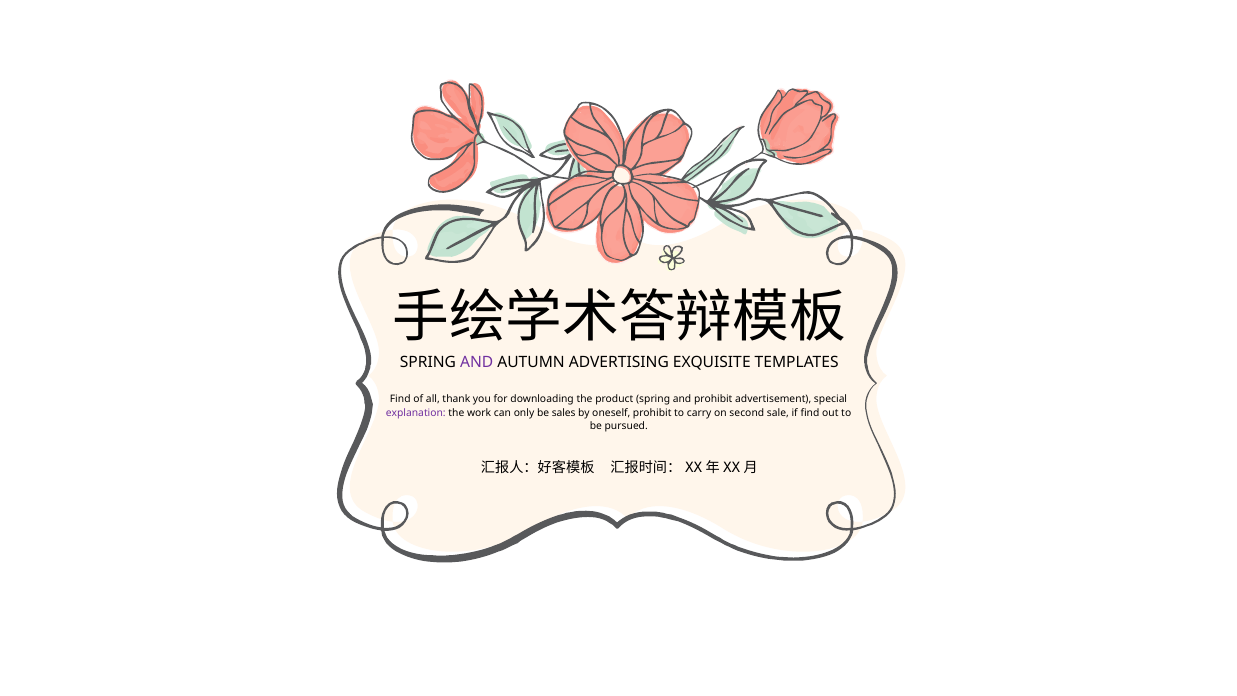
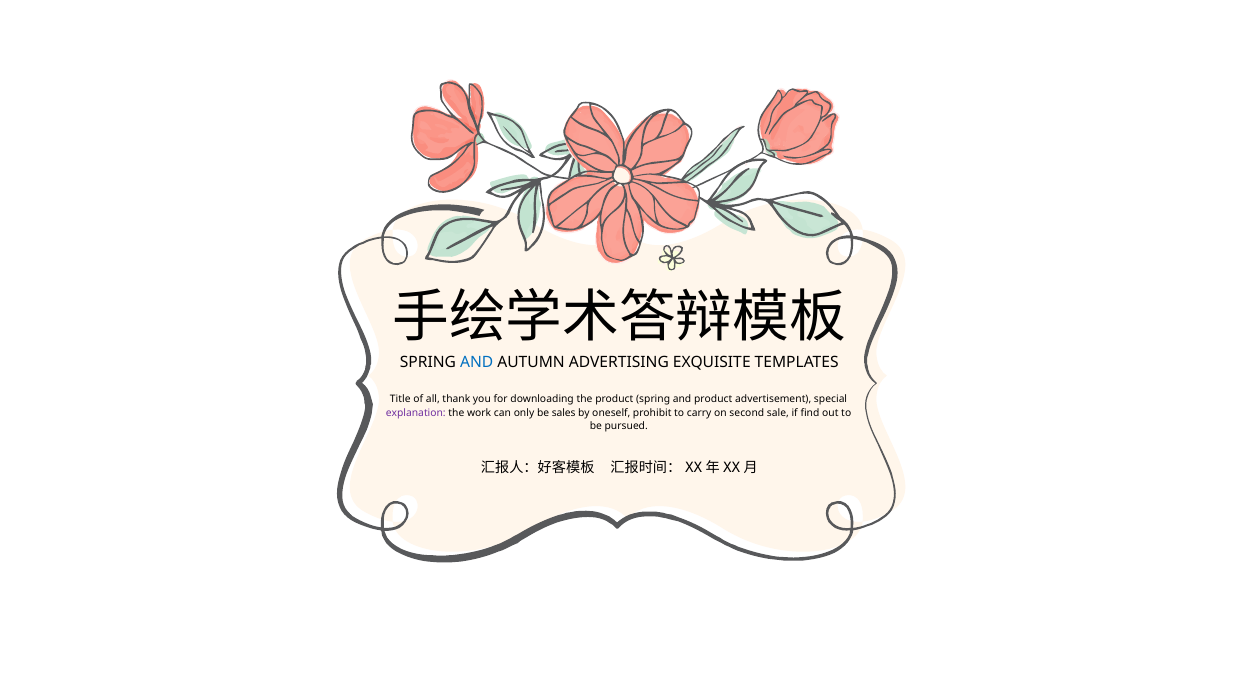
AND at (477, 363) colour: purple -> blue
Find at (400, 399): Find -> Title
and prohibit: prohibit -> product
